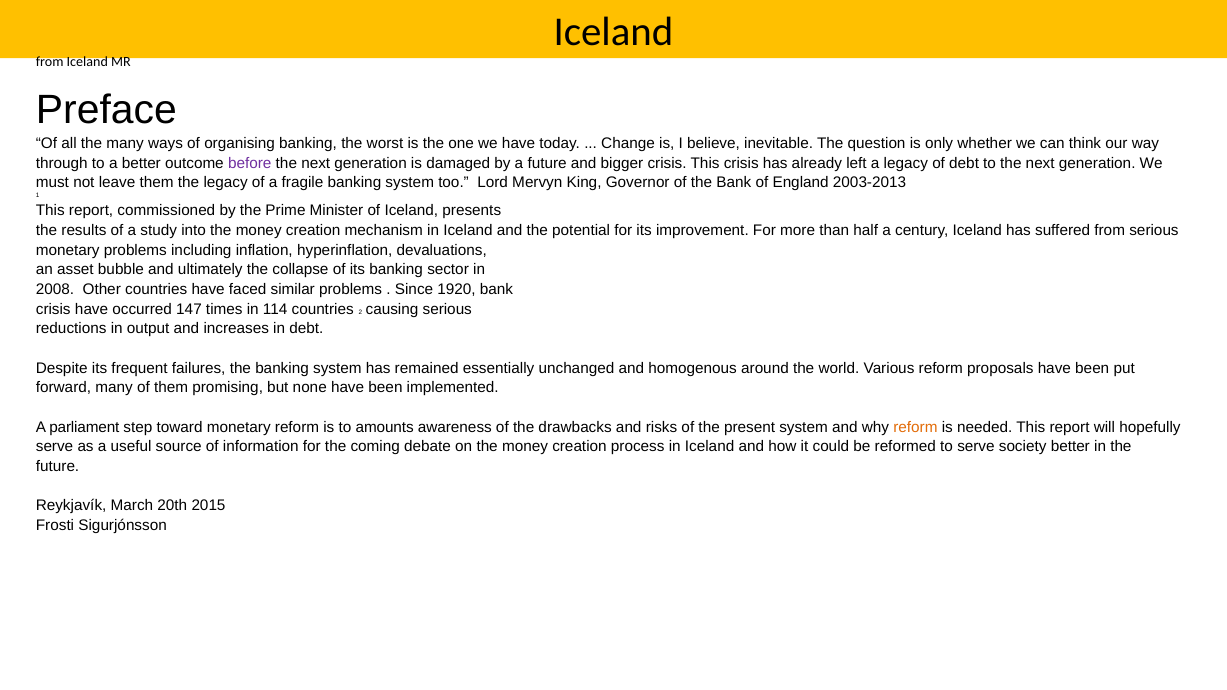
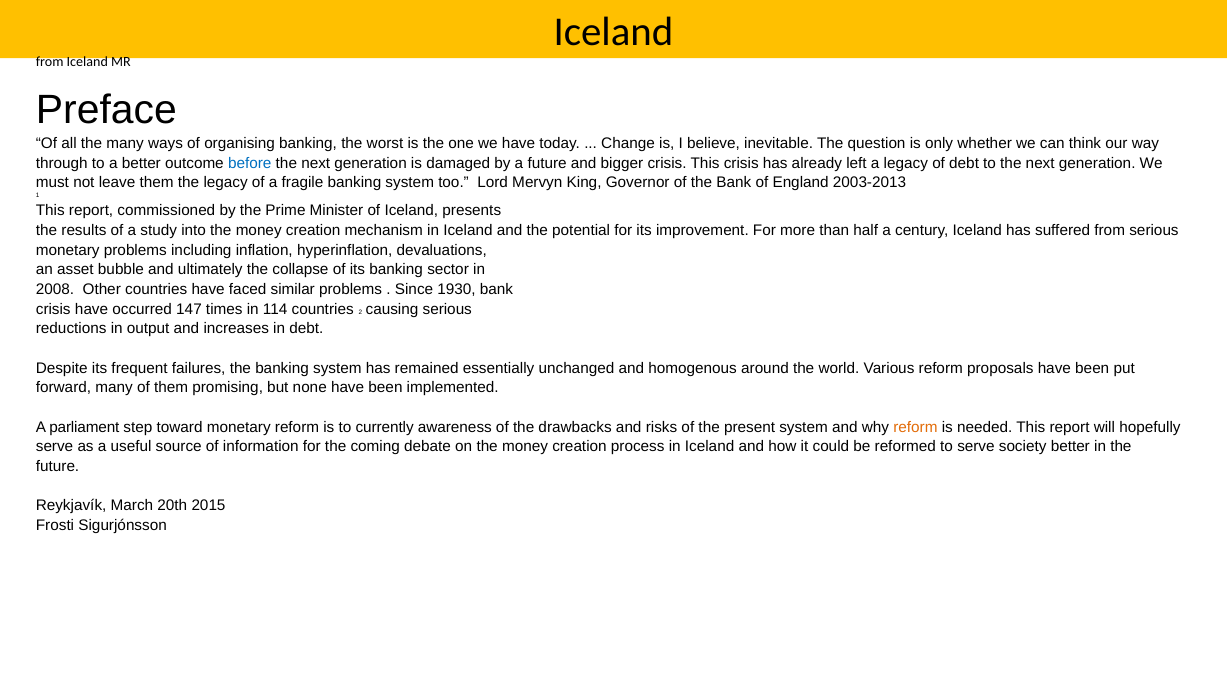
before colour: purple -> blue
1920: 1920 -> 1930
amounts: amounts -> currently
